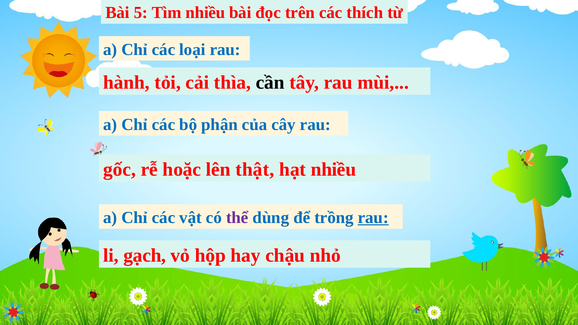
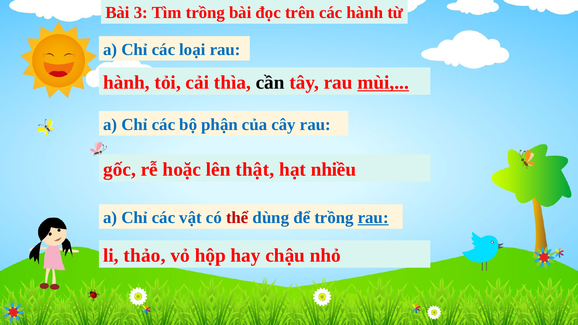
5: 5 -> 3
Tìm nhiều: nhiều -> trồng
các thích: thích -> hành
mùi underline: none -> present
thể colour: purple -> red
gạch: gạch -> thảo
